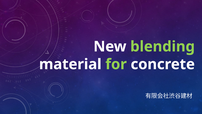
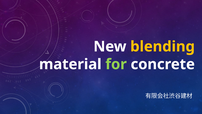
blending colour: light green -> yellow
